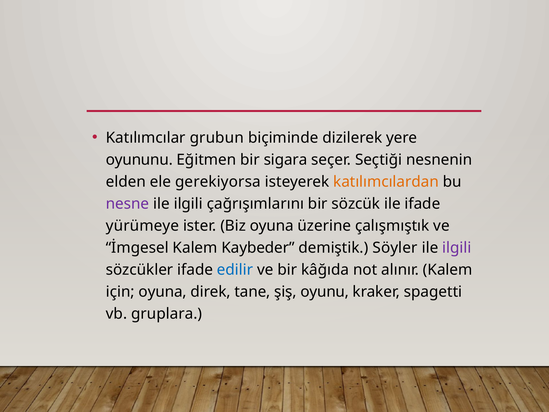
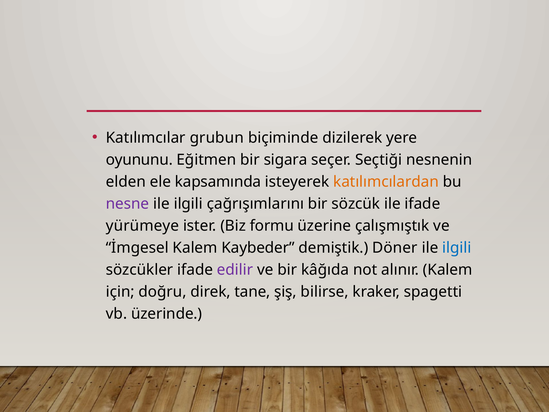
gerekiyorsa: gerekiyorsa -> kapsamında
Biz oyuna: oyuna -> formu
Söyler: Söyler -> Döner
ilgili at (457, 248) colour: purple -> blue
edilir colour: blue -> purple
için oyuna: oyuna -> doğru
oyunu: oyunu -> bilirse
gruplara: gruplara -> üzerinde
